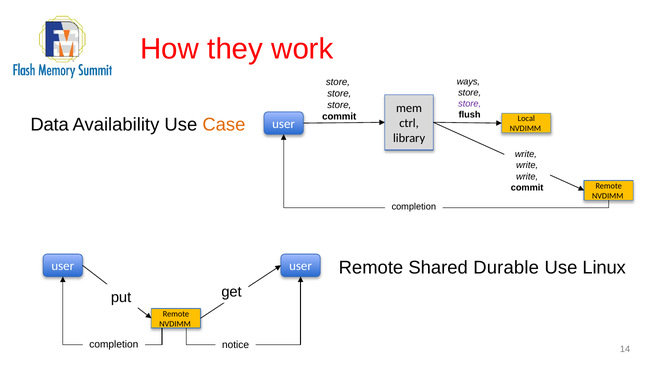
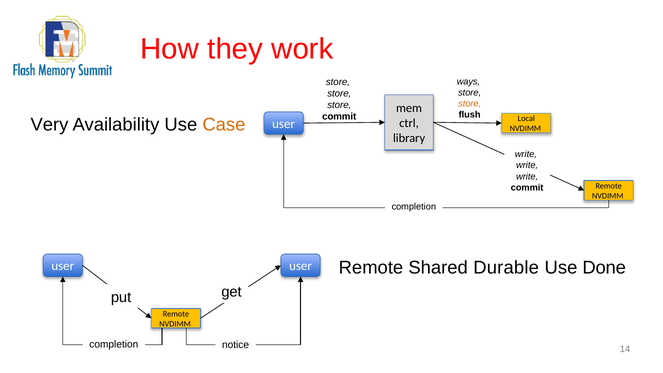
store at (470, 104) colour: purple -> orange
Data: Data -> Very
Linux: Linux -> Done
